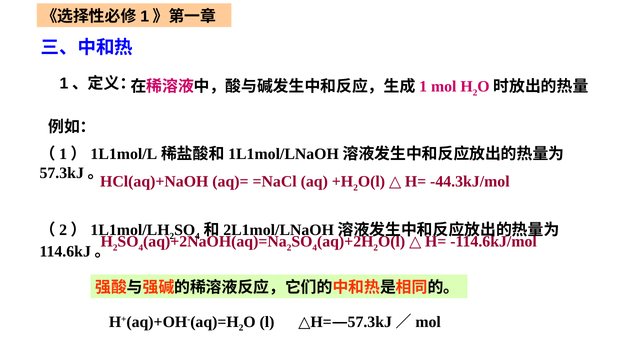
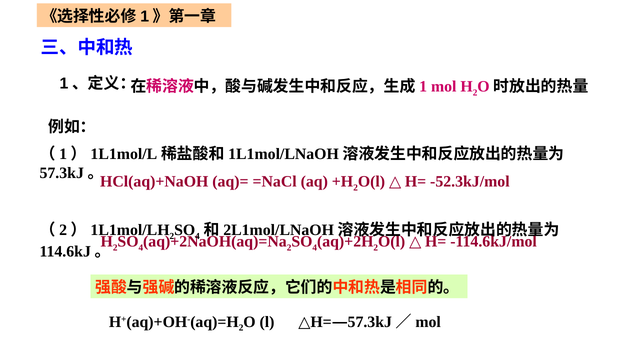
-44.3kJ/mol: -44.3kJ/mol -> -52.3kJ/mol
